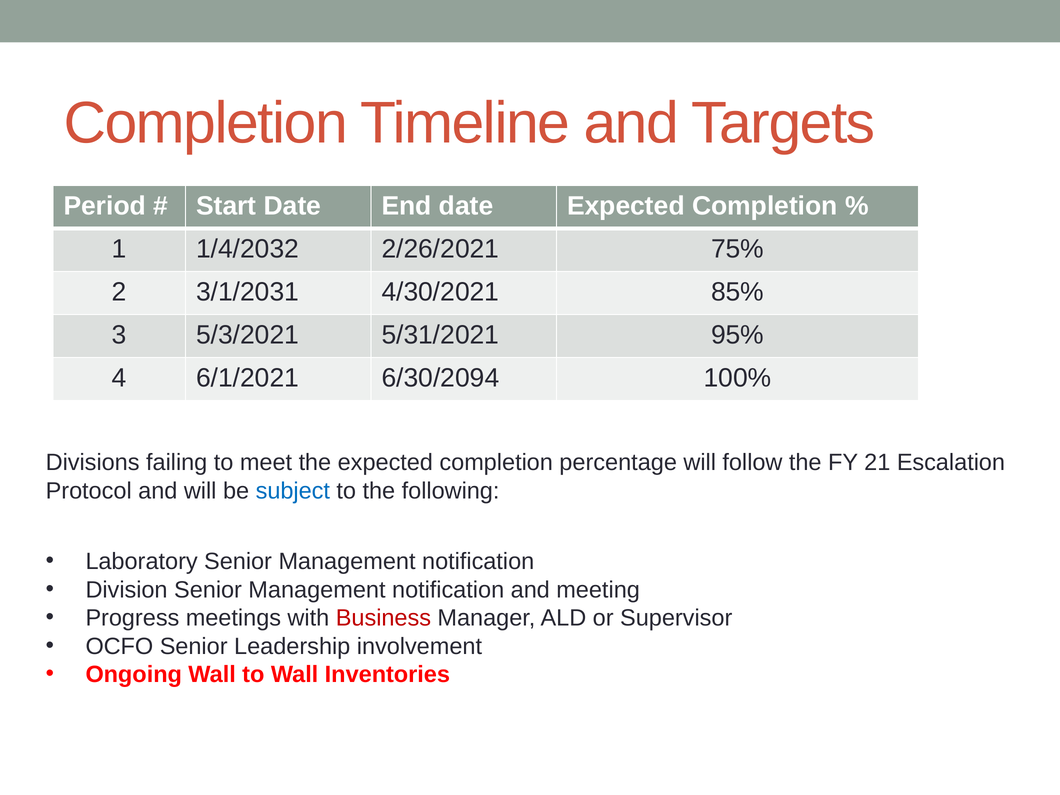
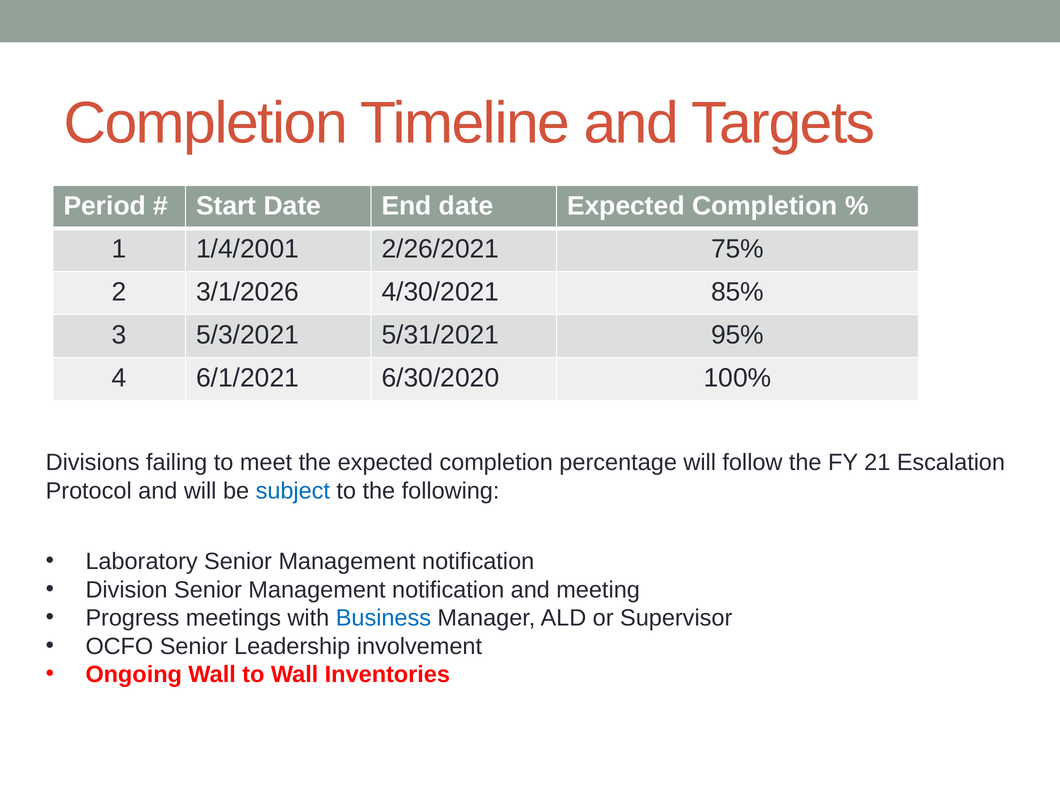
1/4/2032: 1/4/2032 -> 1/4/2001
3/1/2031: 3/1/2031 -> 3/1/2026
6/30/2094: 6/30/2094 -> 6/30/2020
Business colour: red -> blue
